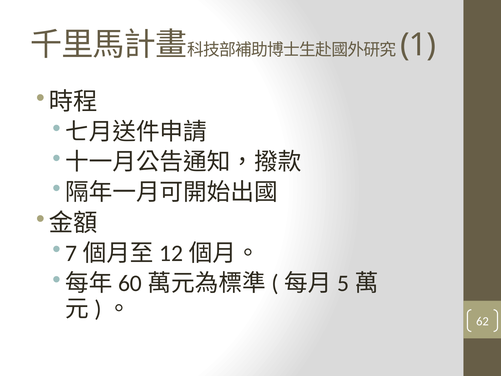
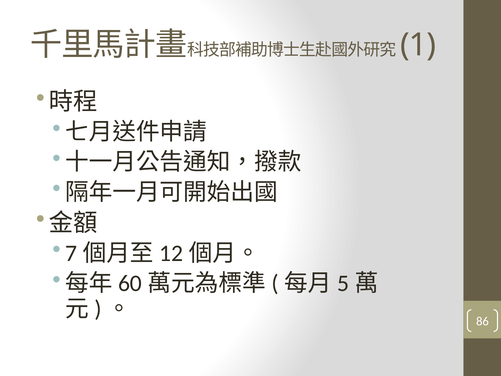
62: 62 -> 86
